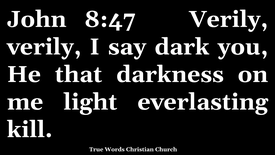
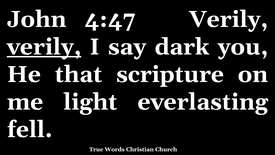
8:47: 8:47 -> 4:47
verily at (44, 47) underline: none -> present
darkness: darkness -> scripture
kill: kill -> fell
